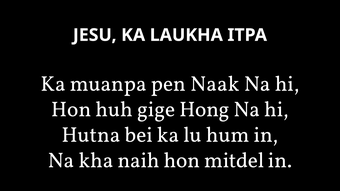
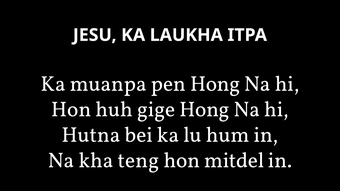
pen Naak: Naak -> Hong
naih: naih -> teng
